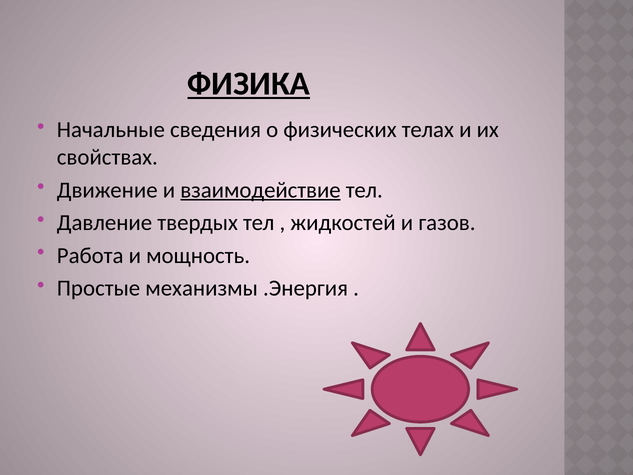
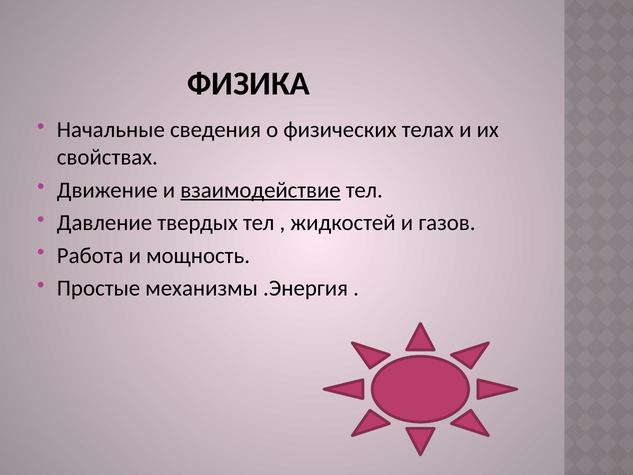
ФИЗИКА underline: present -> none
